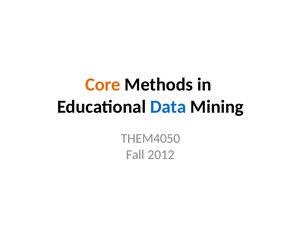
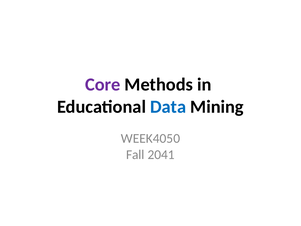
Core colour: orange -> purple
THEM4050: THEM4050 -> WEEK4050
2012: 2012 -> 2041
